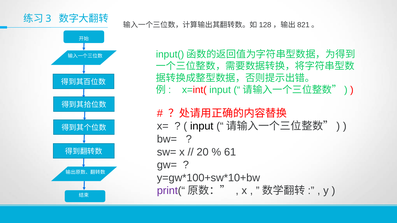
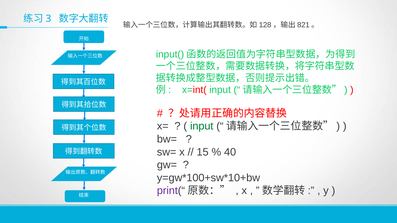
input at (202, 126) colour: black -> green
20: 20 -> 15
61: 61 -> 40
